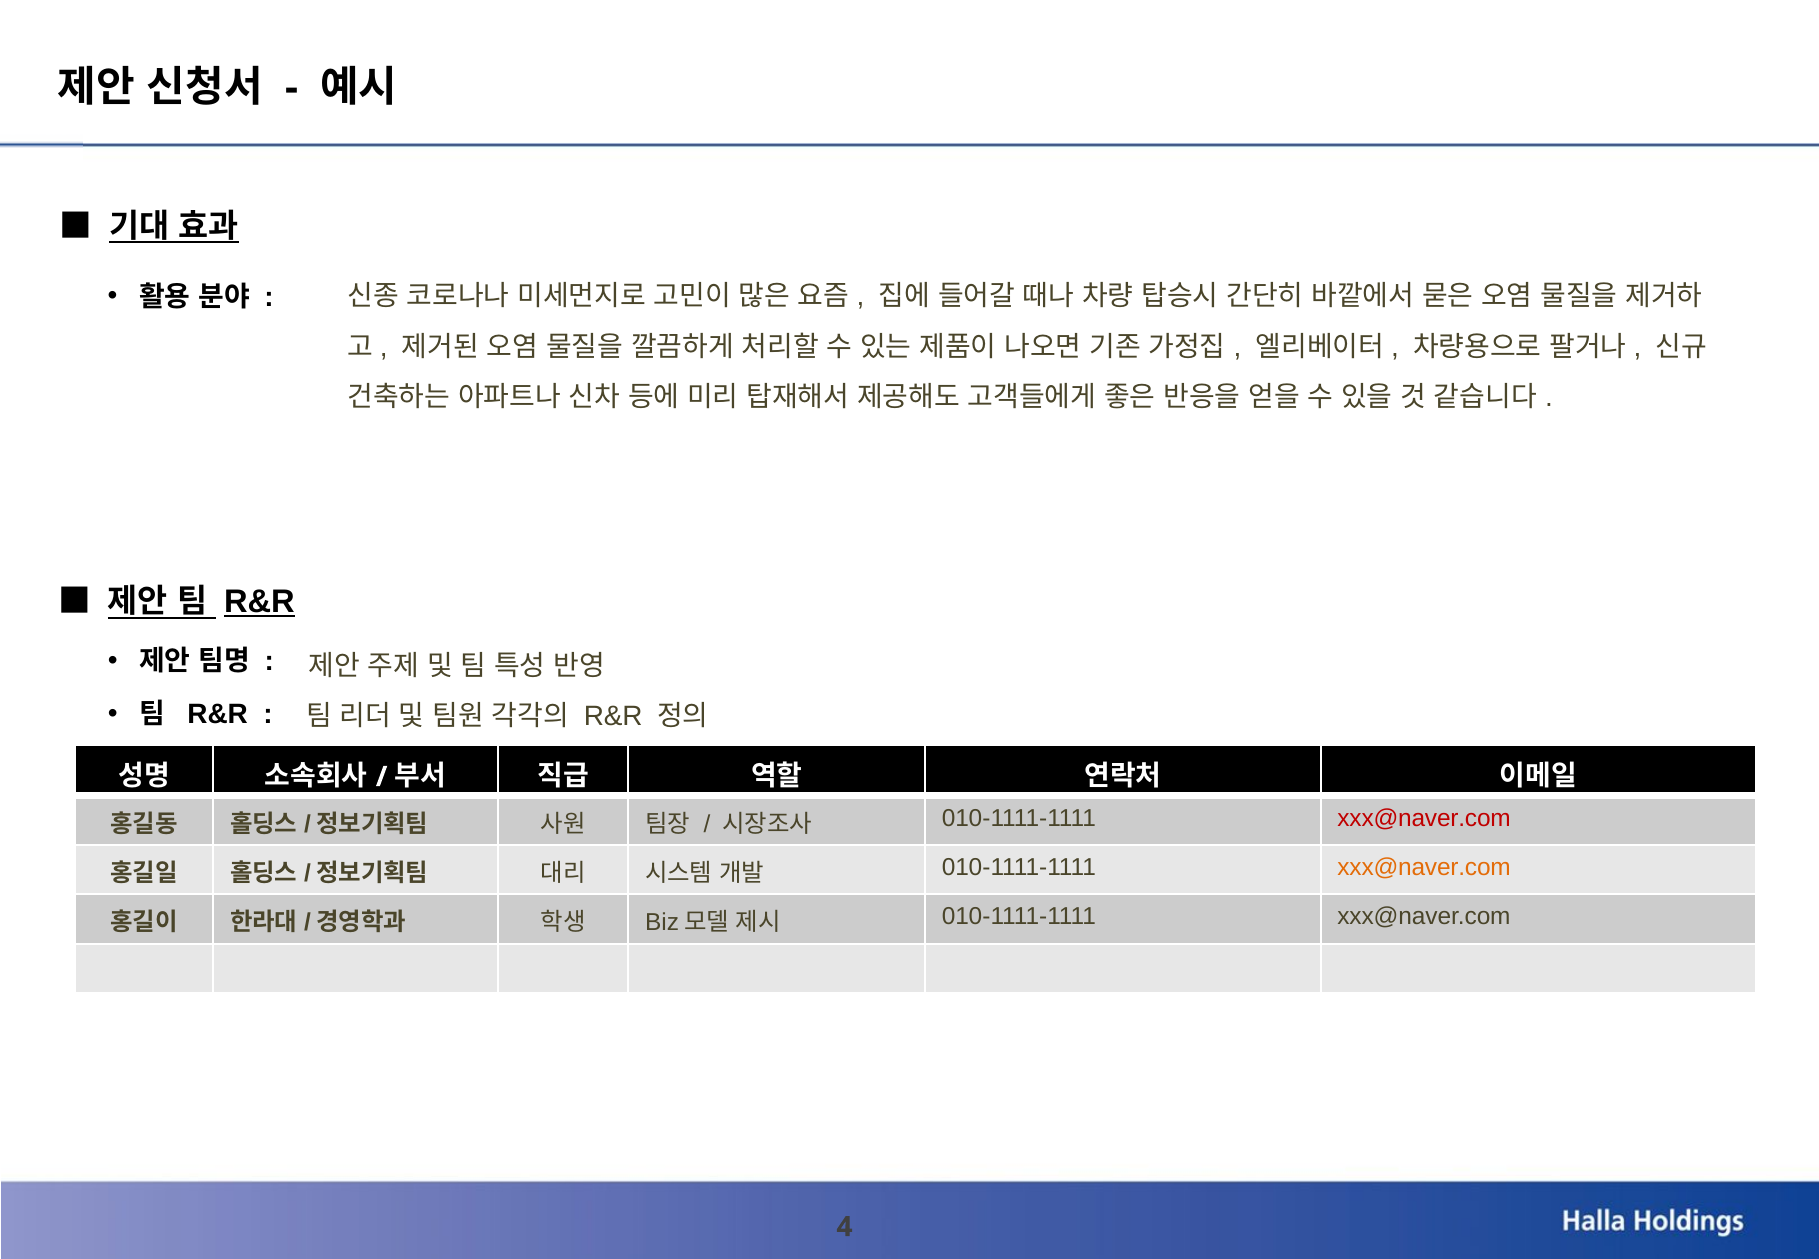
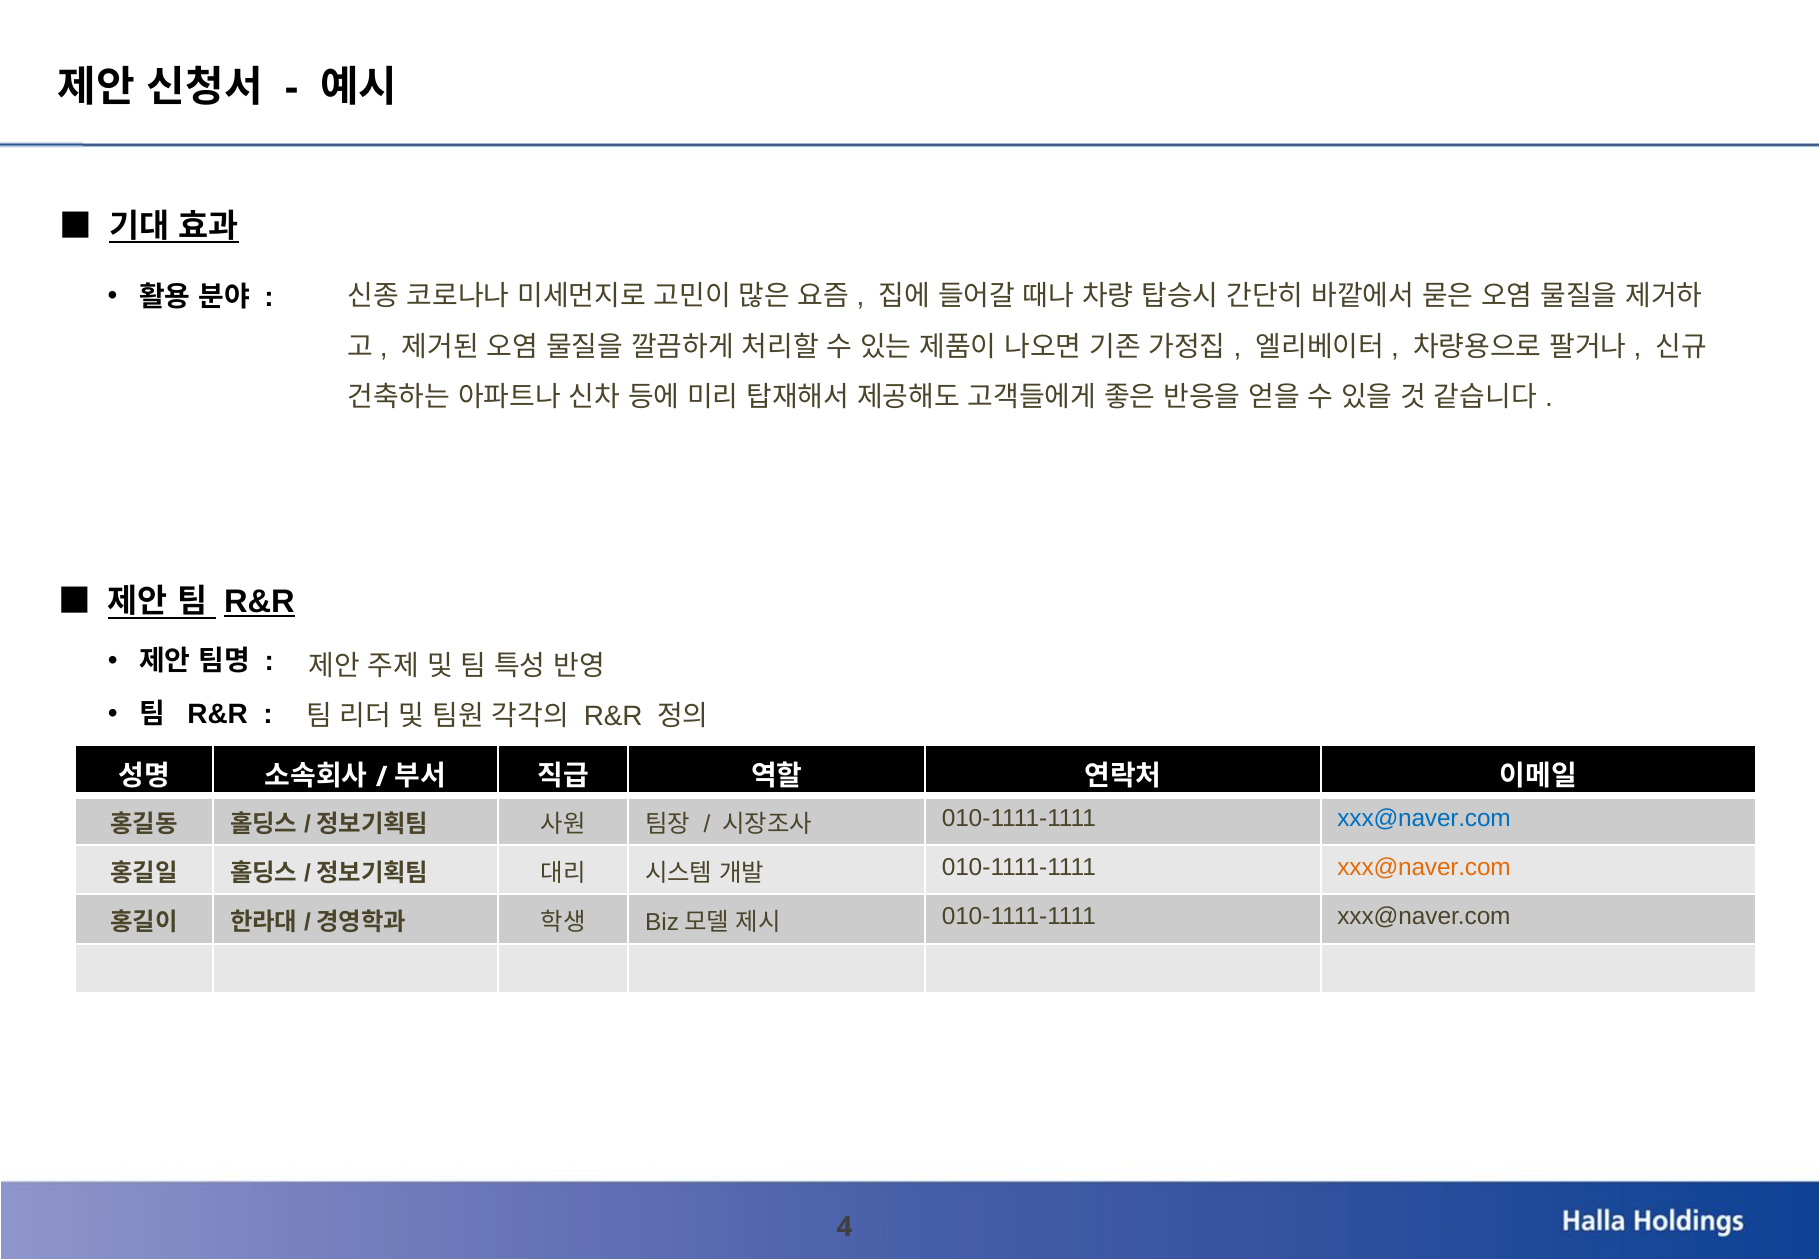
xxx@naver.com at (1424, 818) colour: red -> blue
